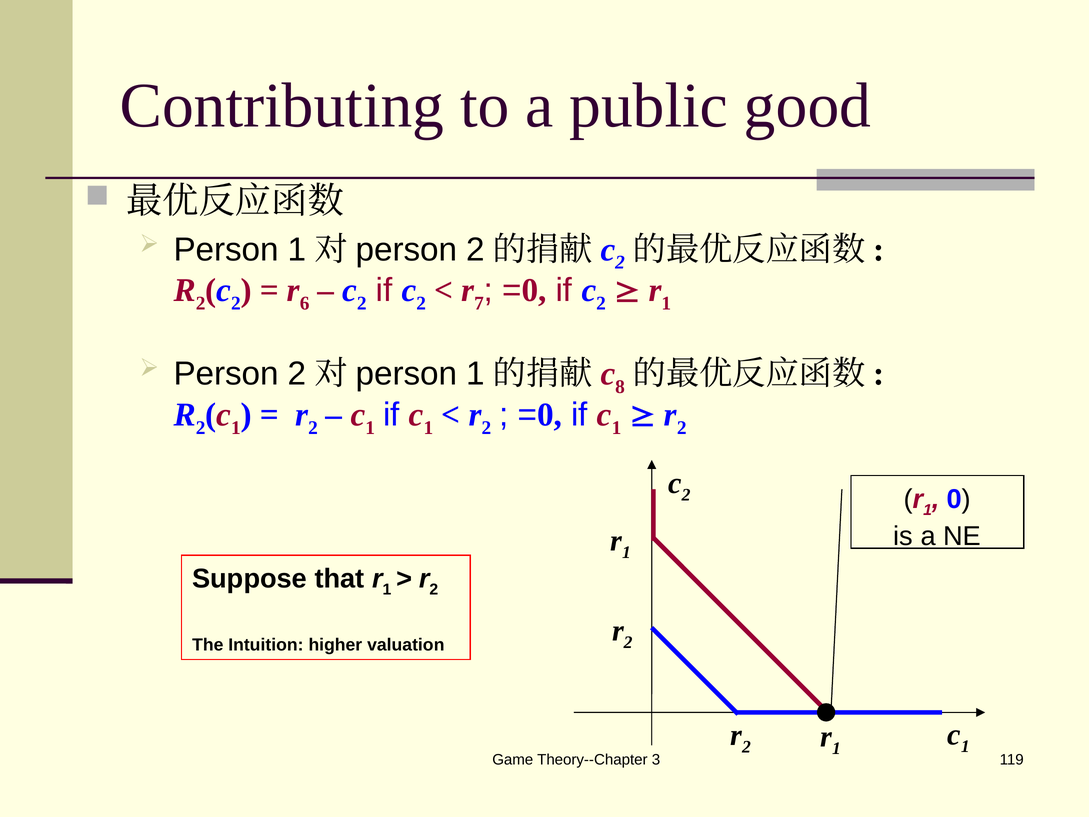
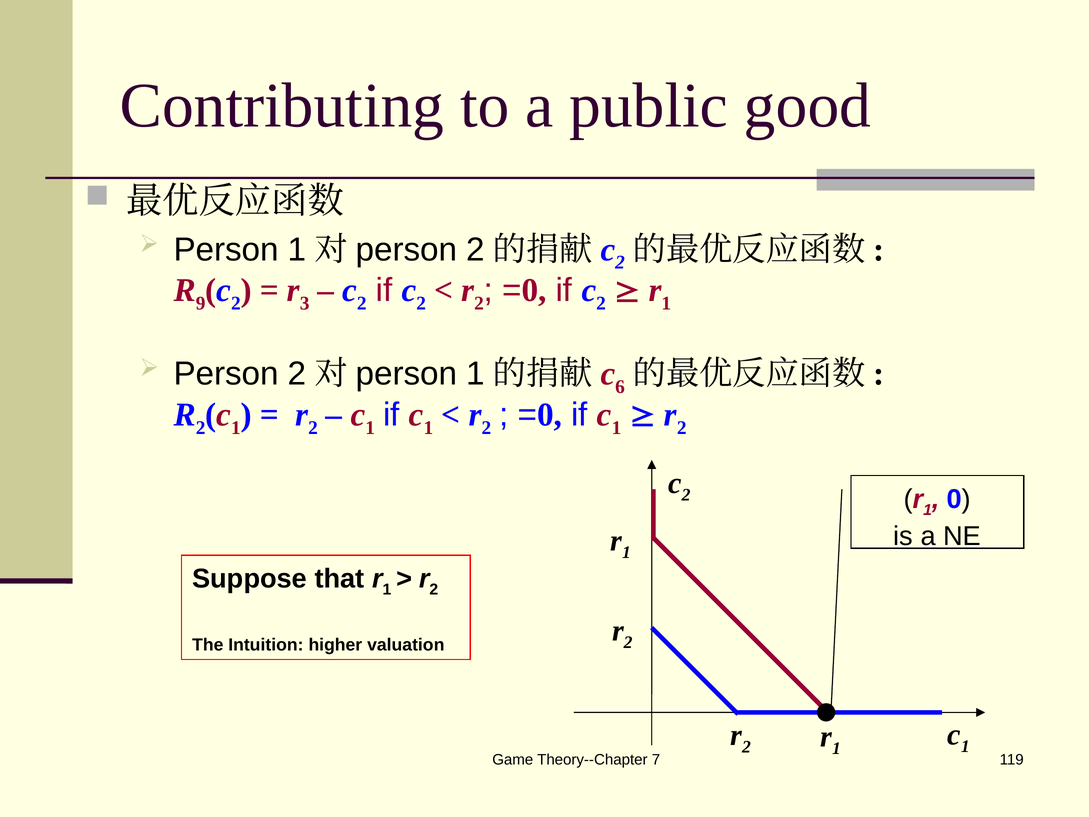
2 at (201, 303): 2 -> 9
6: 6 -> 3
7 at (479, 303): 7 -> 2
8: 8 -> 6
3: 3 -> 7
